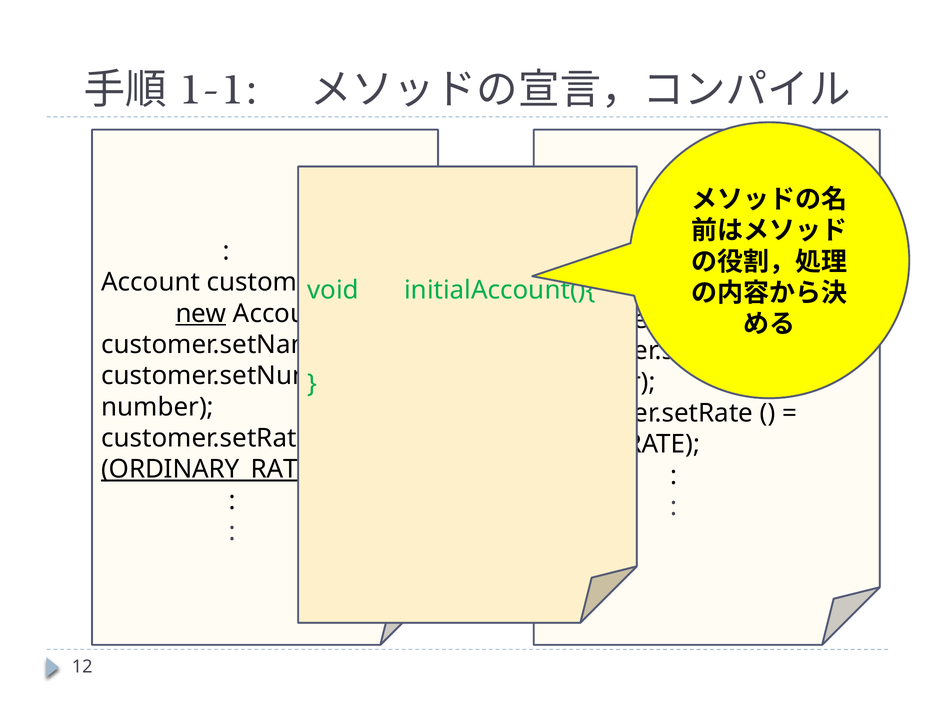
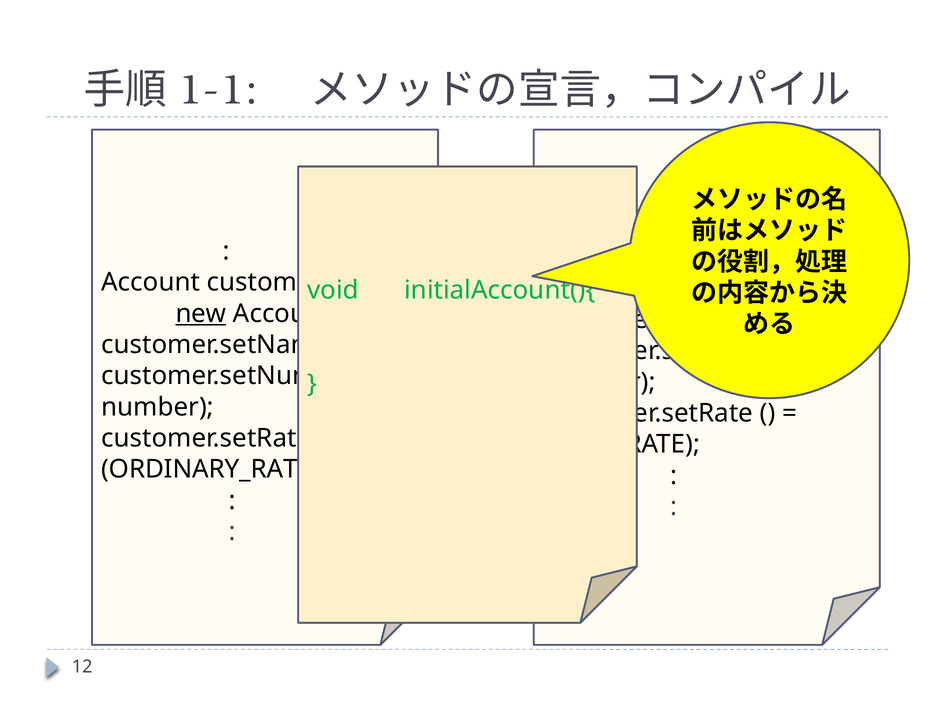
ORDINARY_RATE underline: present -> none
